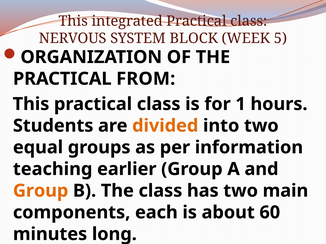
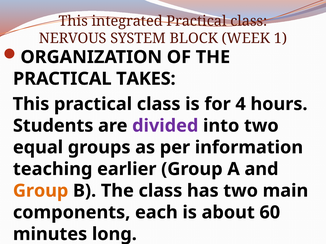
5: 5 -> 1
FROM: FROM -> TAKES
1: 1 -> 4
divided colour: orange -> purple
